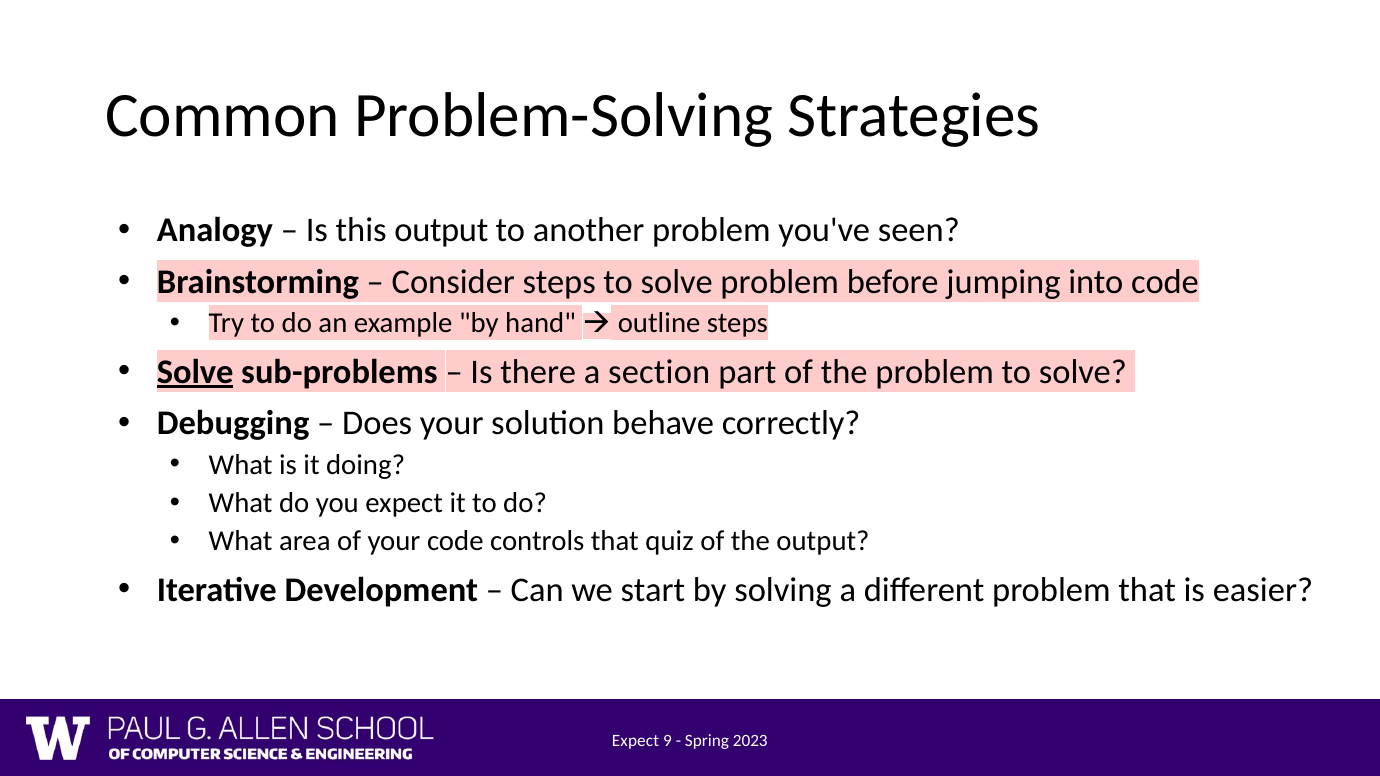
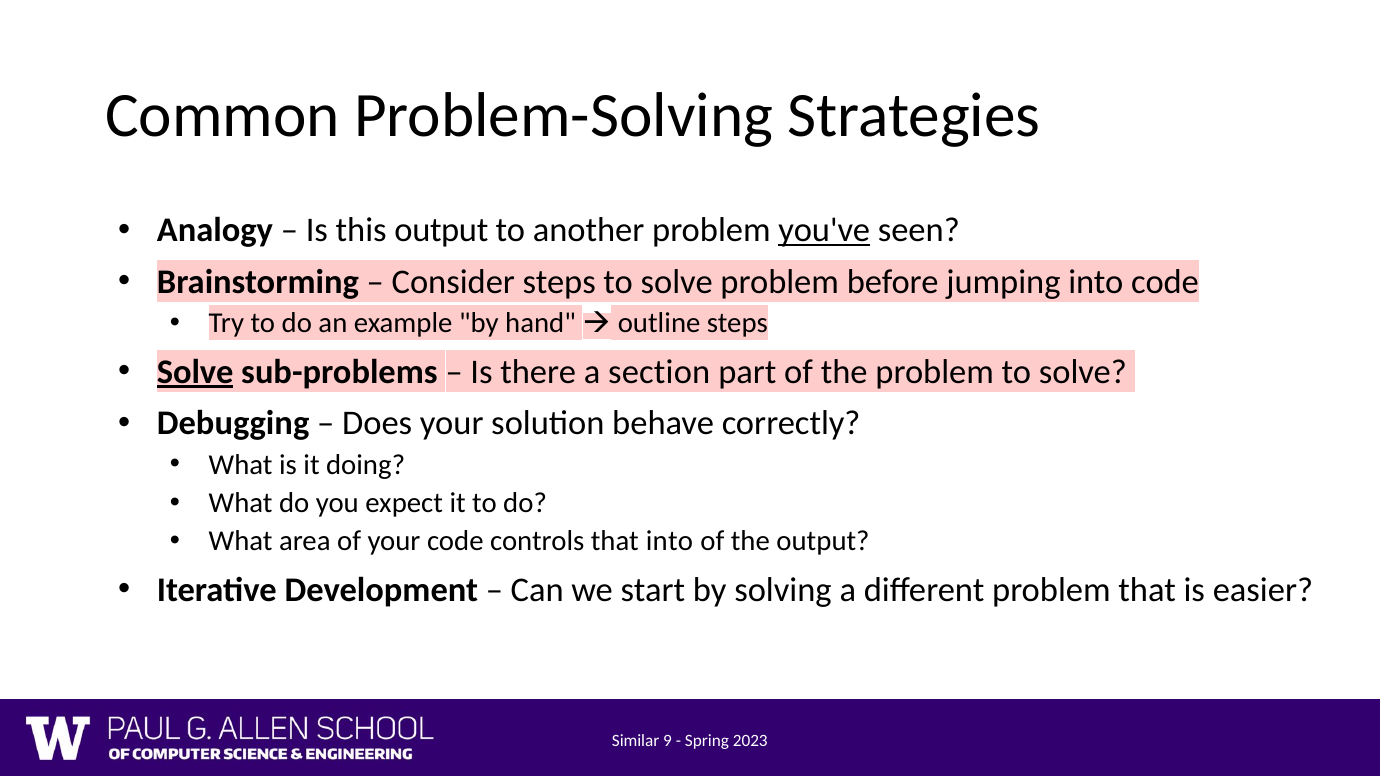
you've underline: none -> present
that quiz: quiz -> into
Expect at (635, 741): Expect -> Similar
